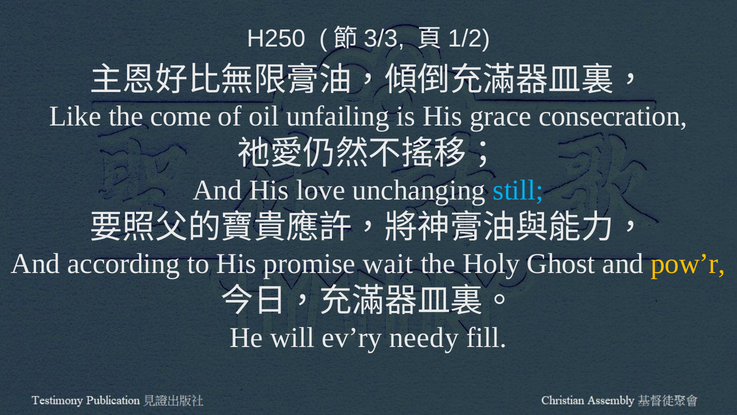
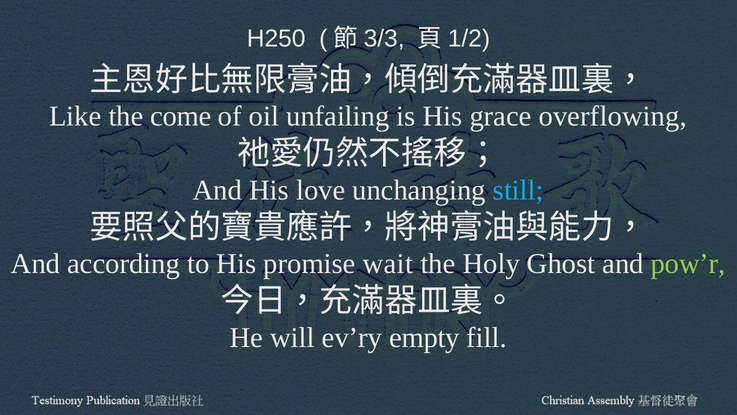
consecration: consecration -> overflowing
pow’r colour: yellow -> light green
needy: needy -> empty
